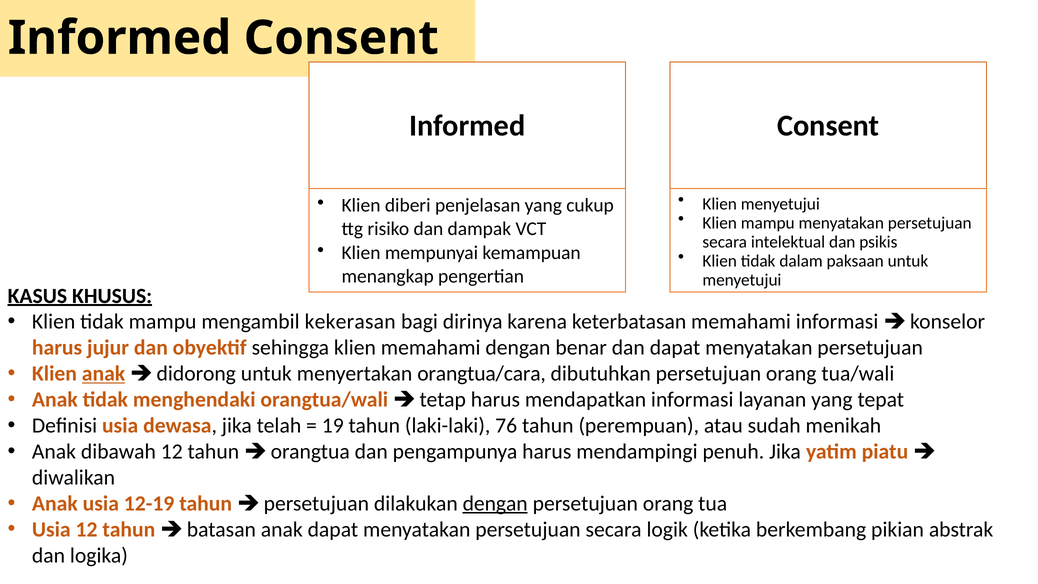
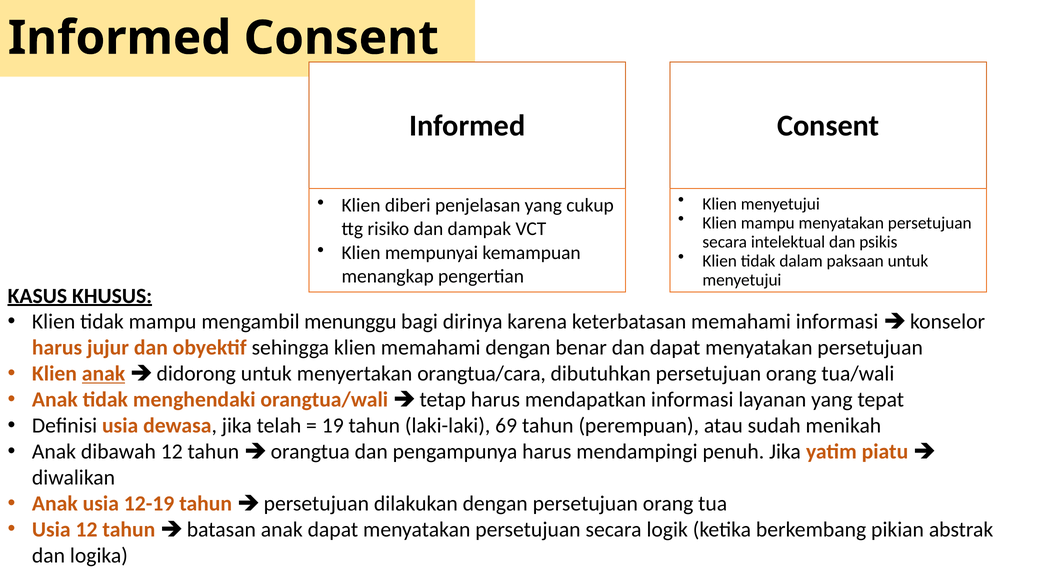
kekerasan: kekerasan -> menunggu
76: 76 -> 69
dengan at (495, 503) underline: present -> none
